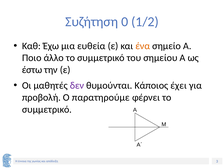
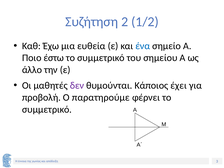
0: 0 -> 2
ένα colour: orange -> blue
άλλο: άλλο -> έστω
έστω: έστω -> άλλο
